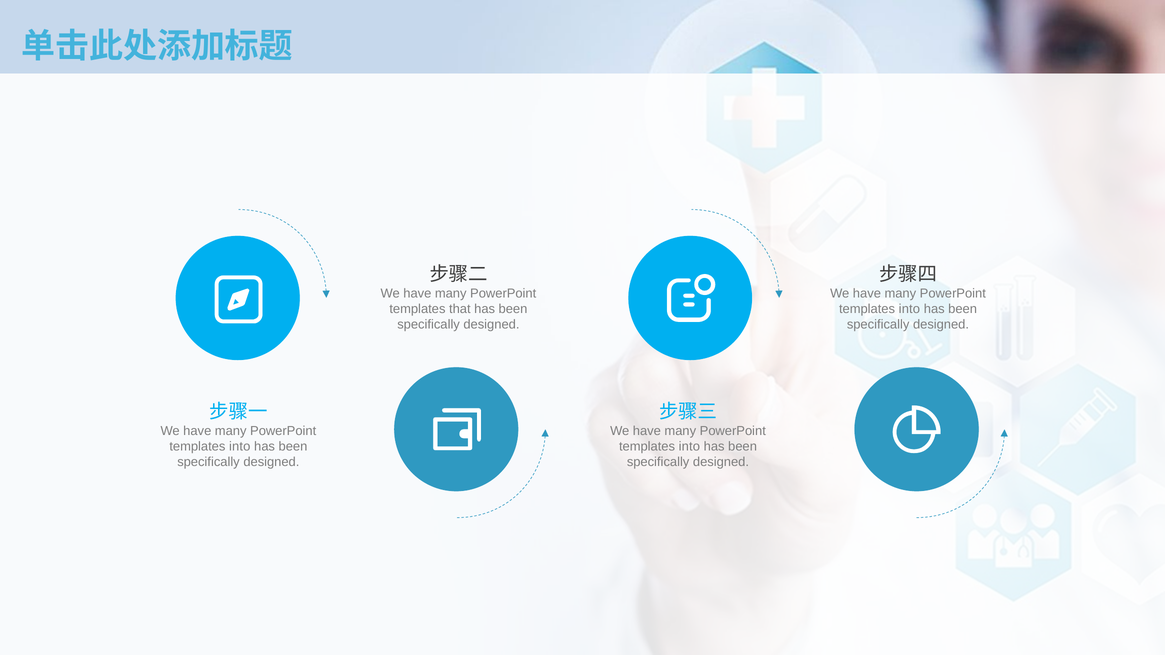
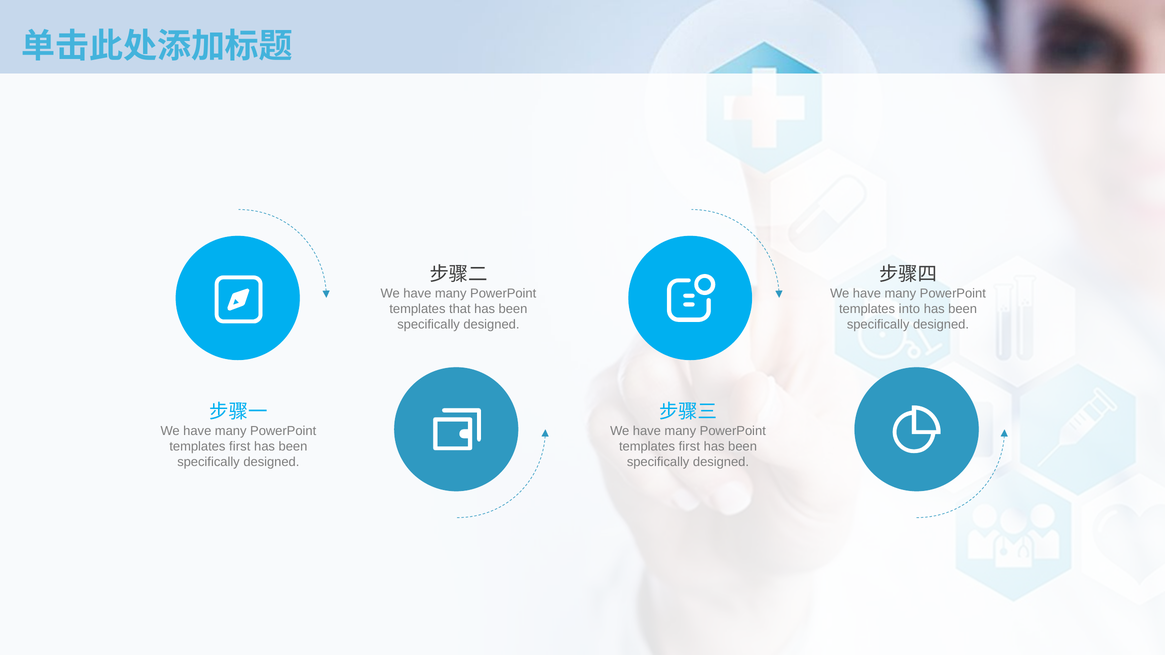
into at (240, 447): into -> first
into at (689, 447): into -> first
